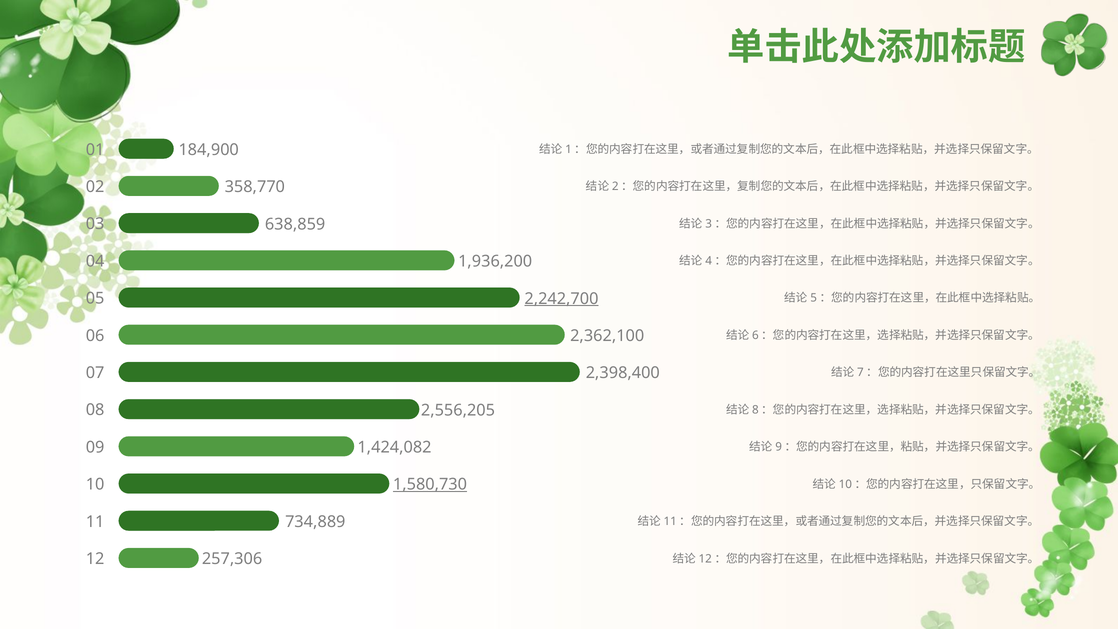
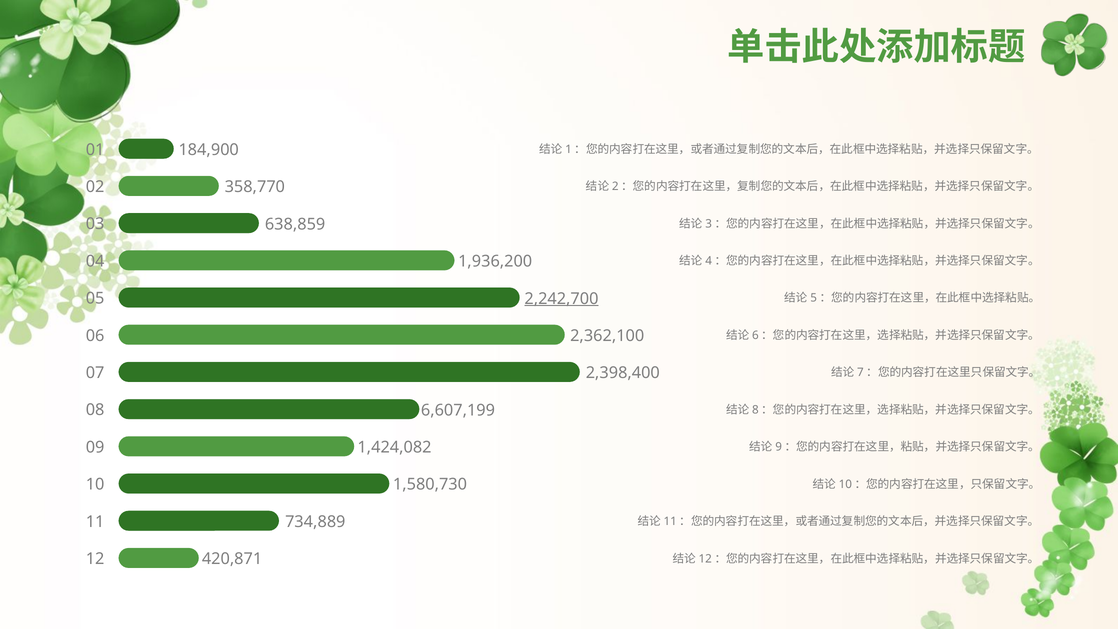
2,556,205: 2,556,205 -> 6,607,199
1,580,730 underline: present -> none
257,306: 257,306 -> 420,871
